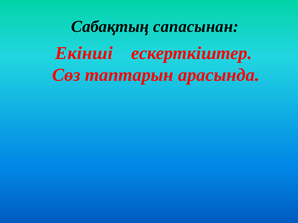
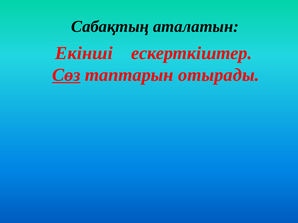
сапасынан: сапасынан -> аталатын
Сөз underline: none -> present
арасында: арасында -> отырады
